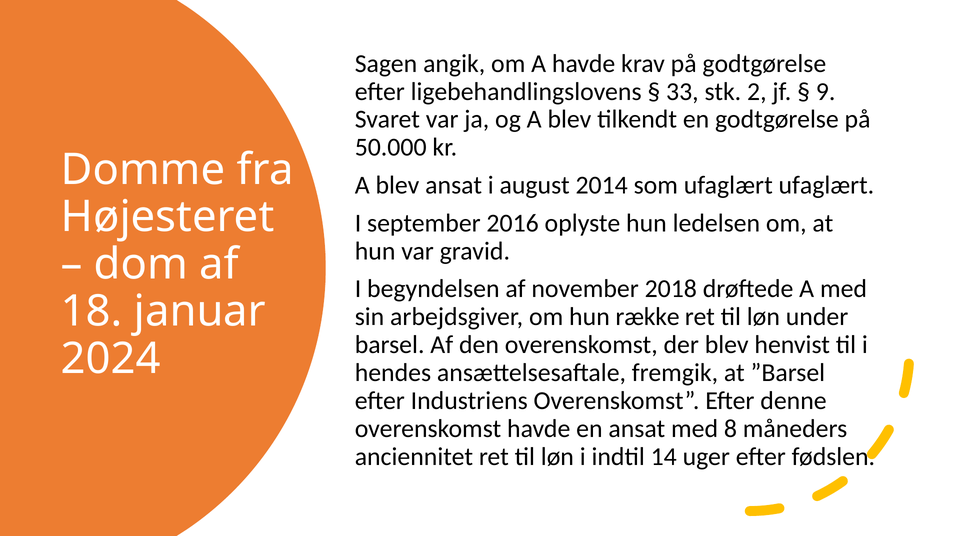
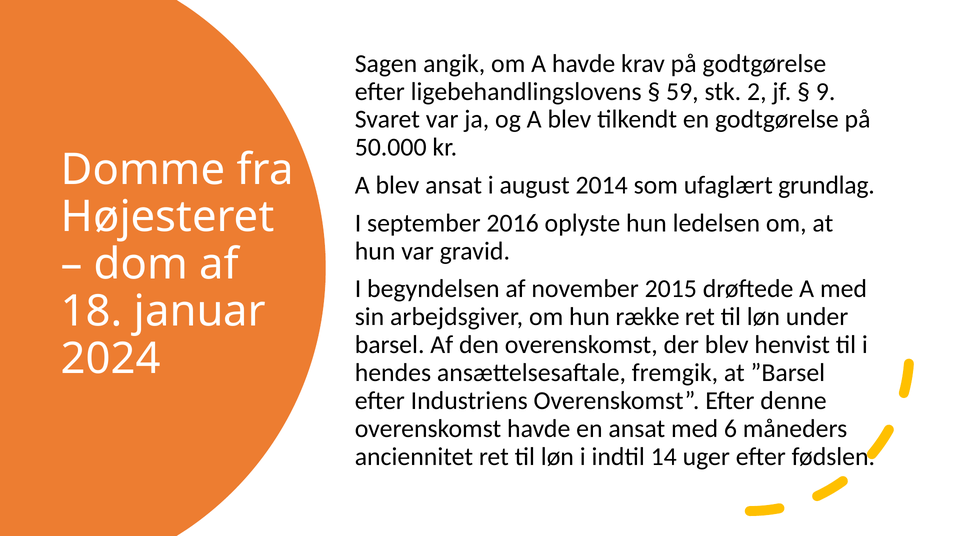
33: 33 -> 59
ufaglært ufaglært: ufaglært -> grundlag
2018: 2018 -> 2015
8: 8 -> 6
